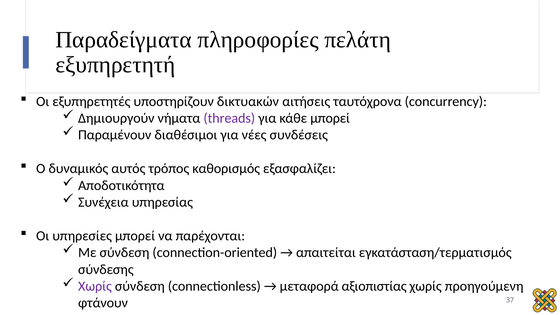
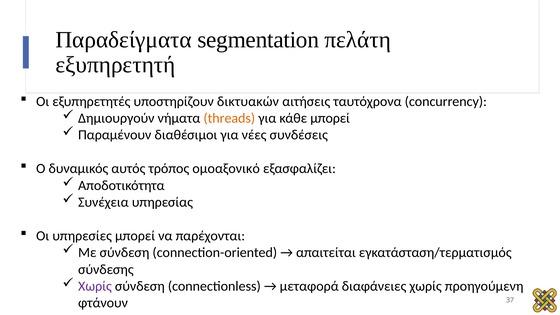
πληροφορίες: πληροφορίες -> segmentation
threads colour: purple -> orange
καθορισμός: καθορισμός -> ομοαξονικό
αξιοπιστίας: αξιοπιστίας -> διαφάνειες
